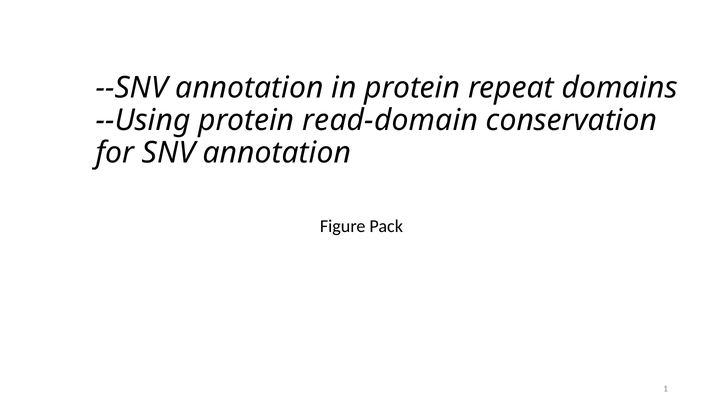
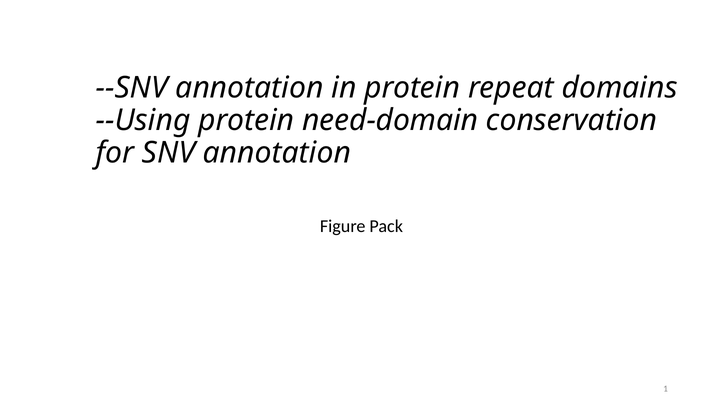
read-domain: read-domain -> need-domain
